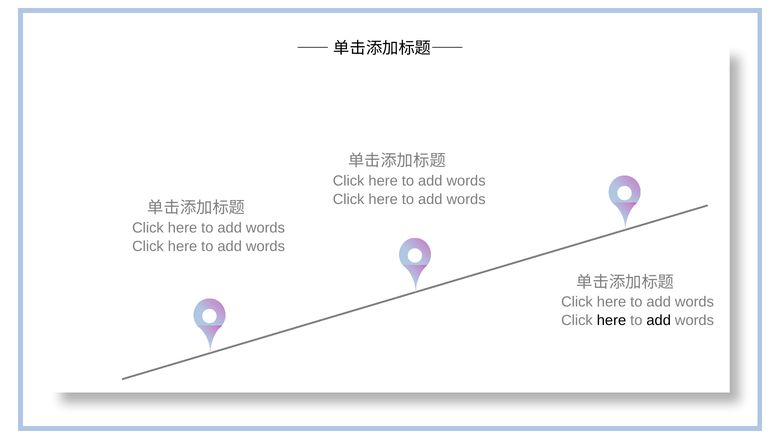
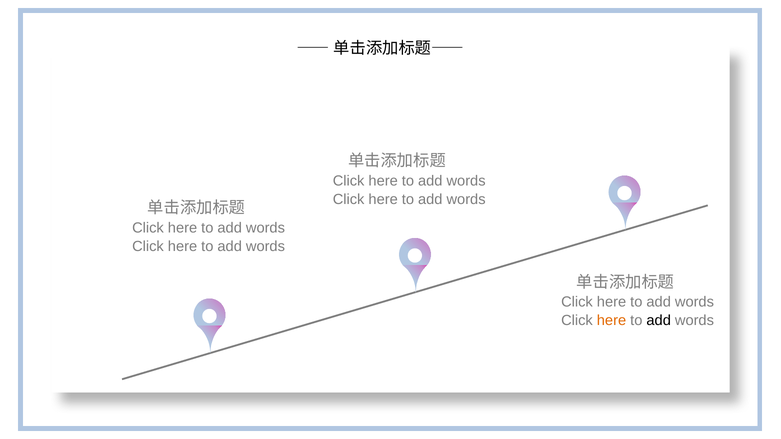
here at (612, 321) colour: black -> orange
